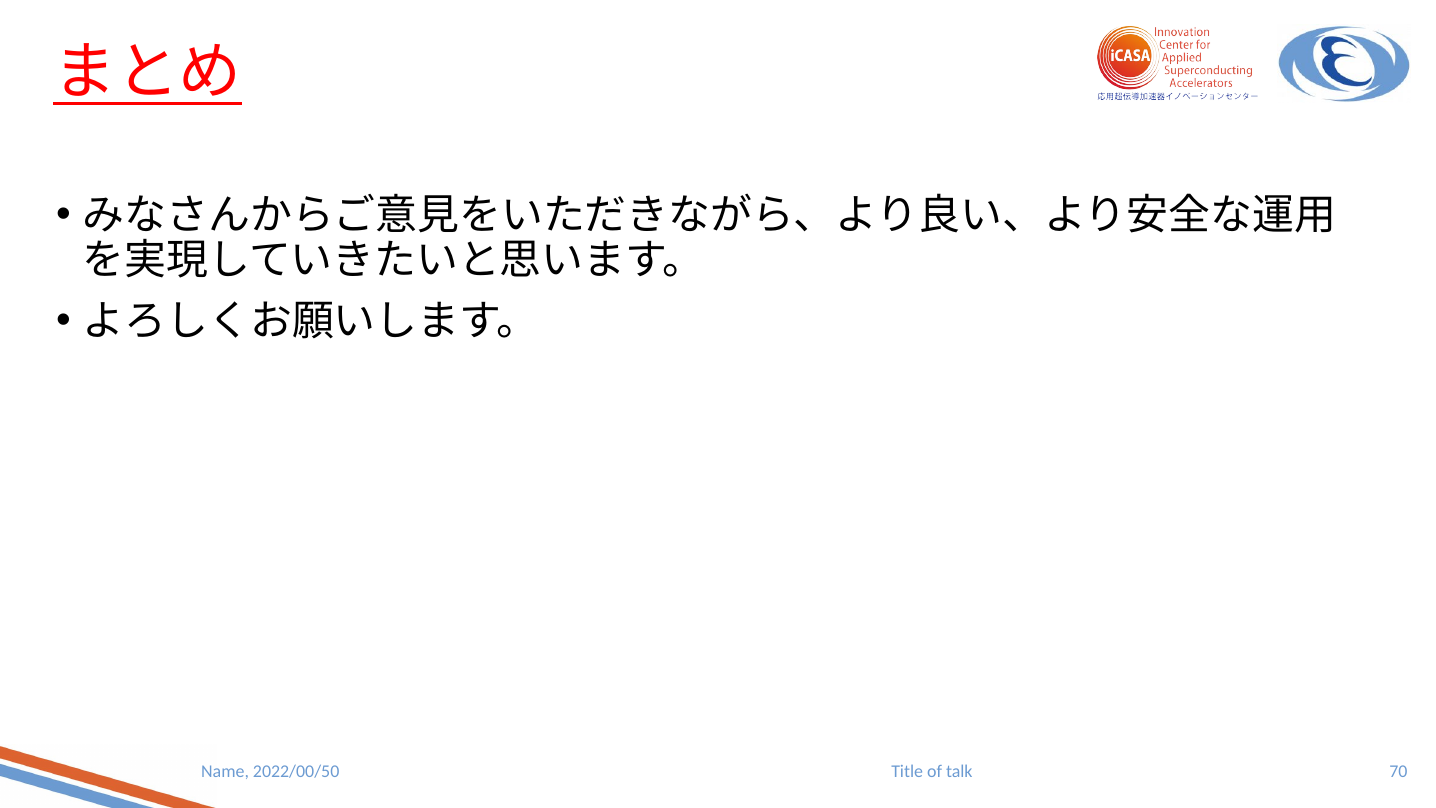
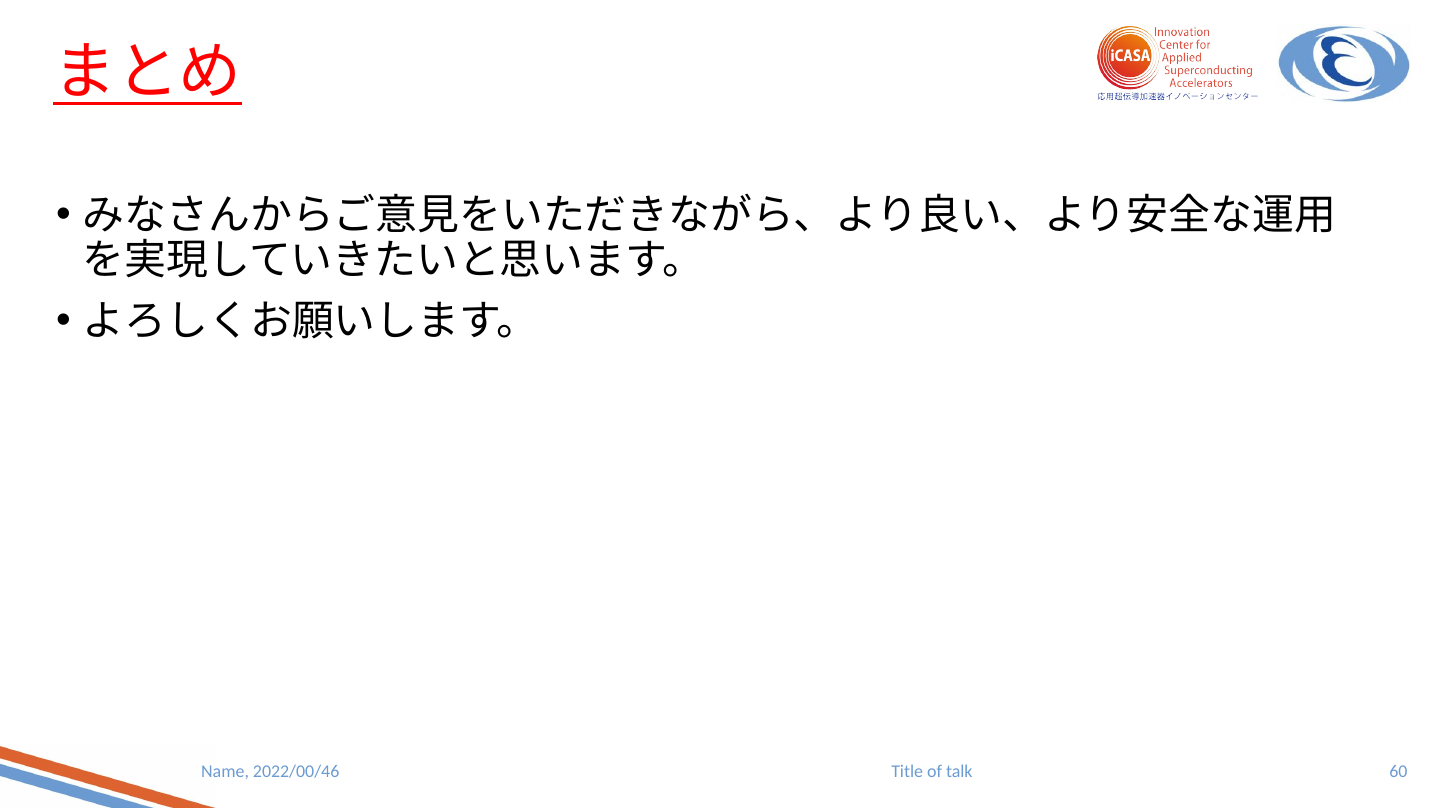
2022/00/50: 2022/00/50 -> 2022/00/46
70: 70 -> 60
